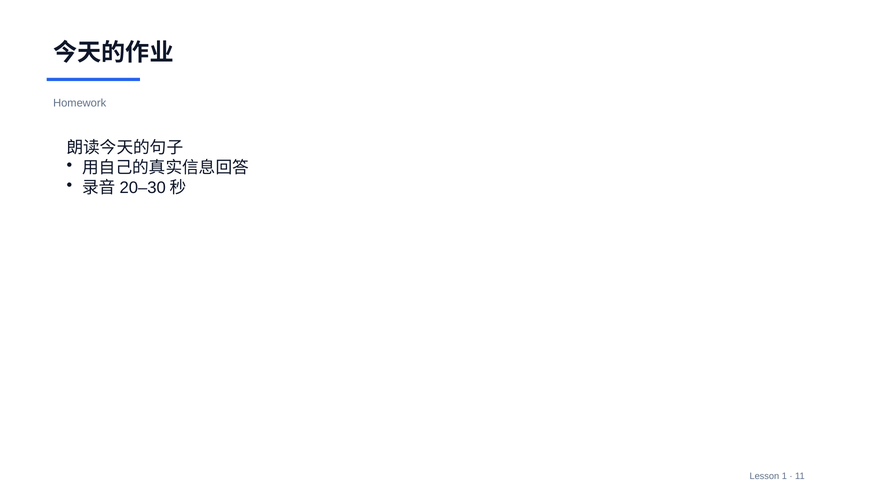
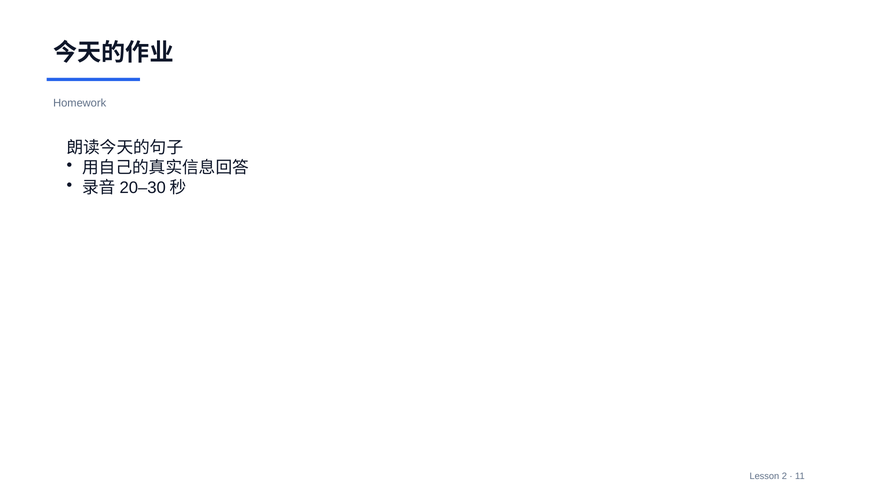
1: 1 -> 2
